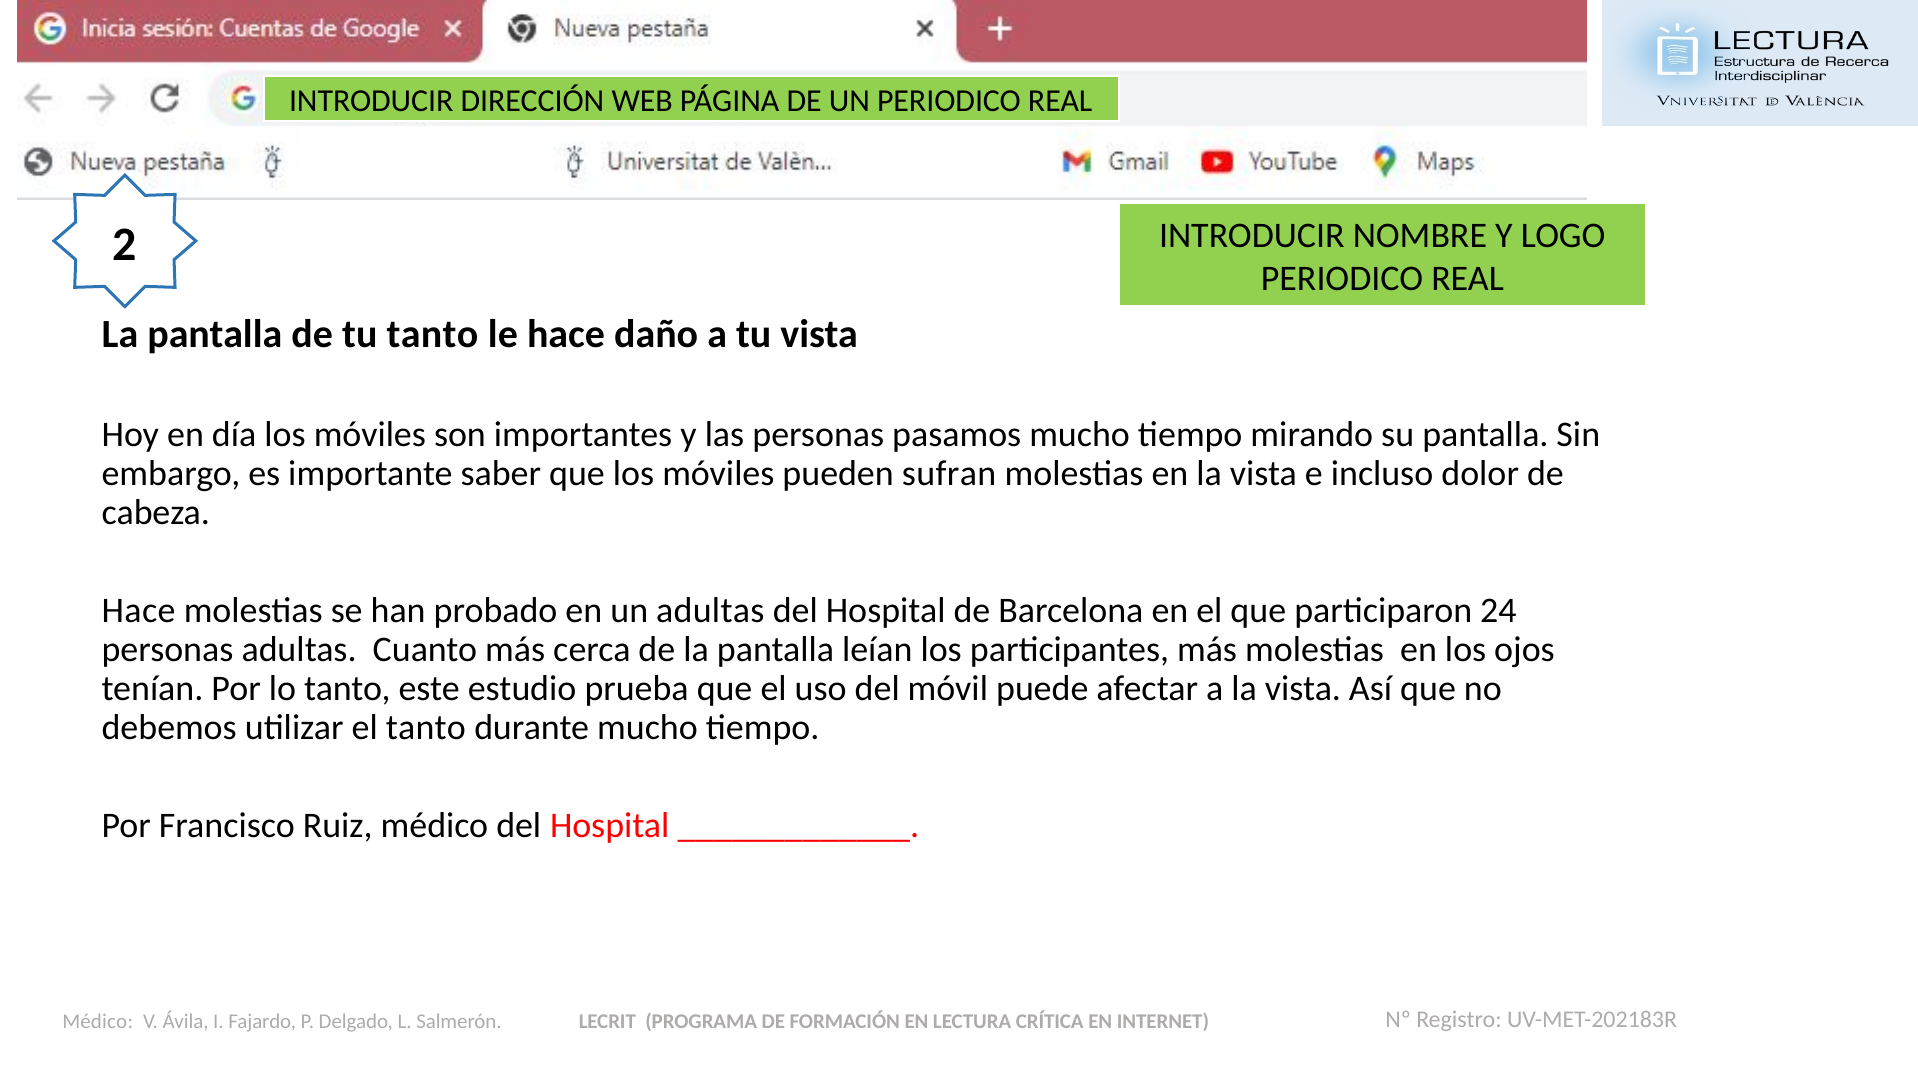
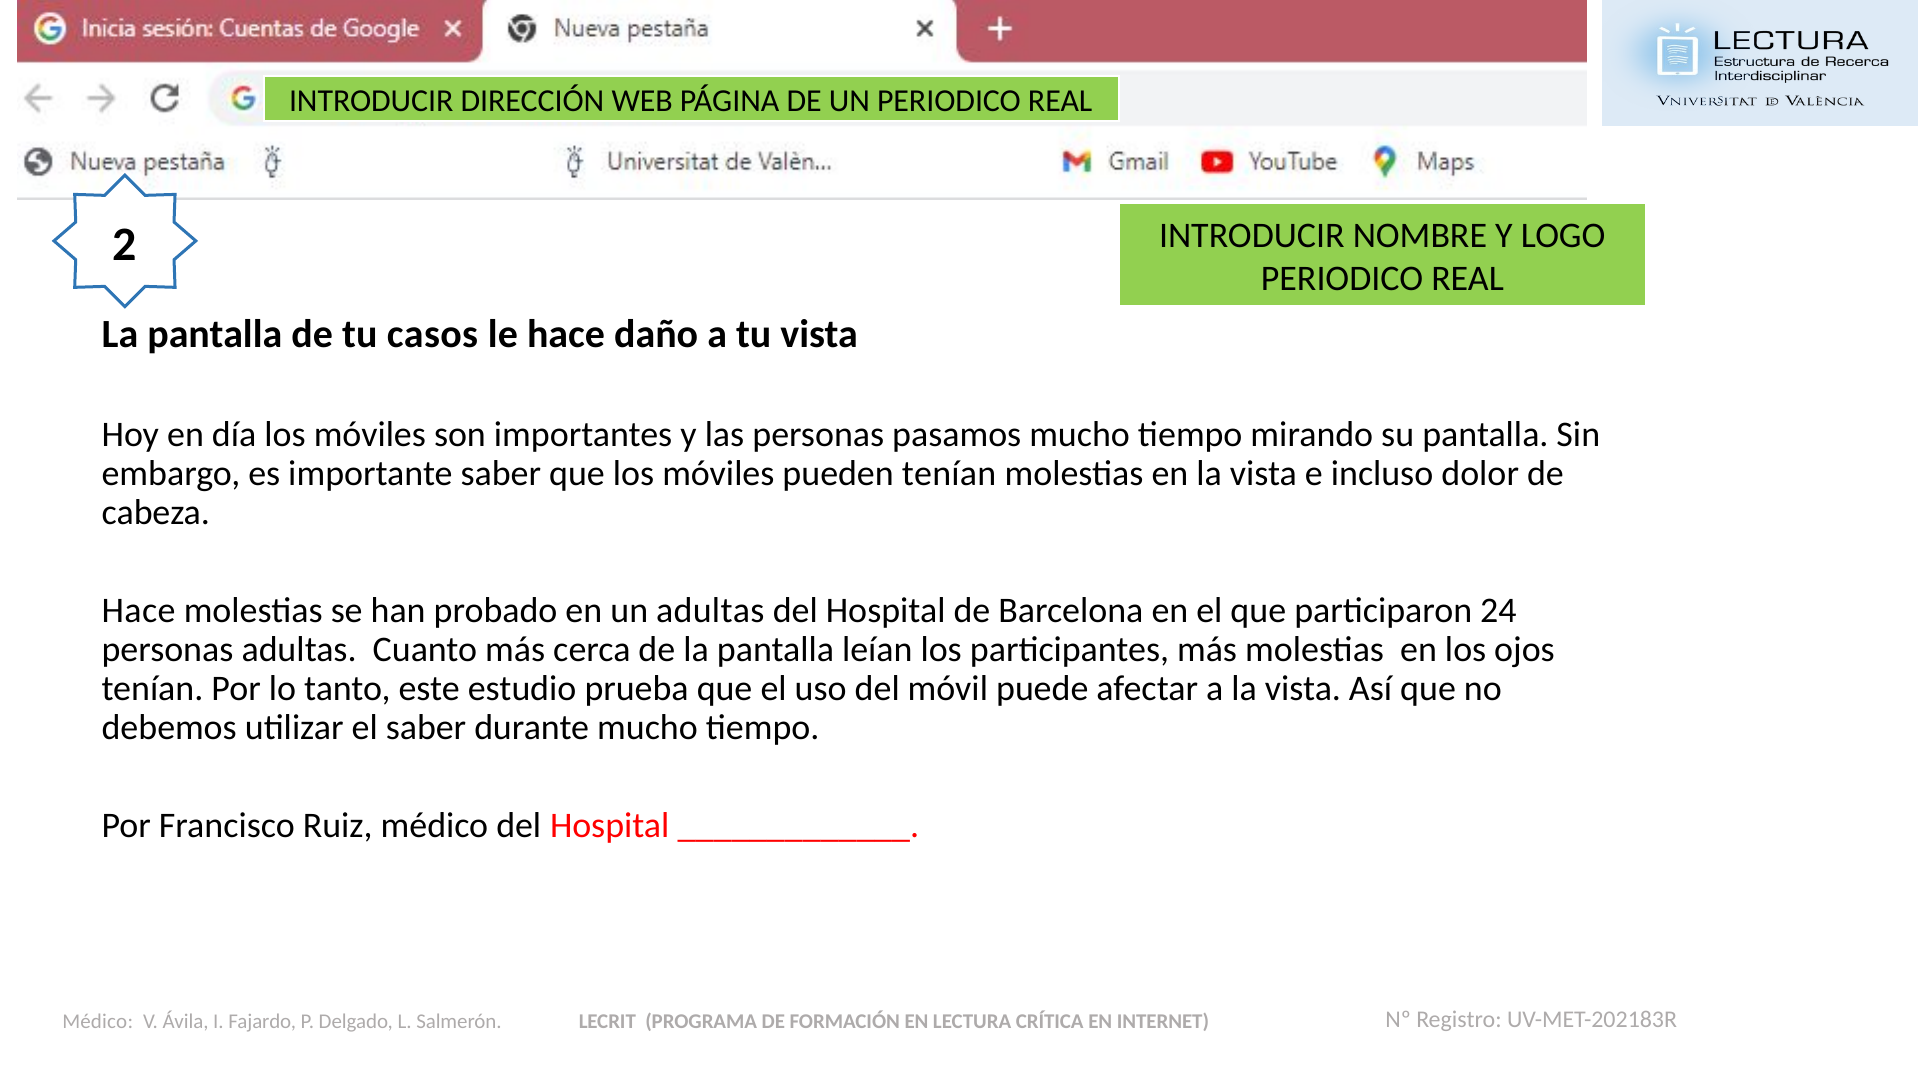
tu tanto: tanto -> casos
pueden sufran: sufran -> tenían
el tanto: tanto -> saber
